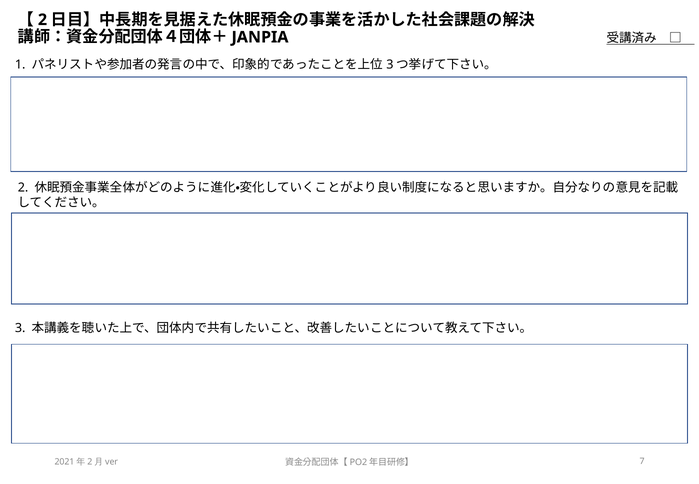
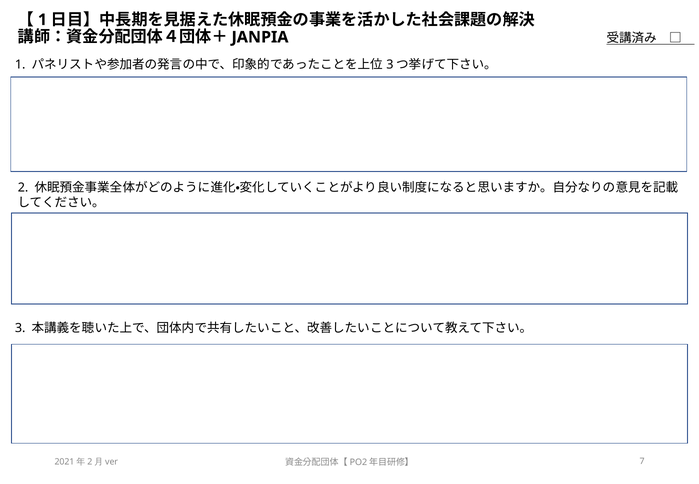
2 at (43, 20): 2 -> 1
